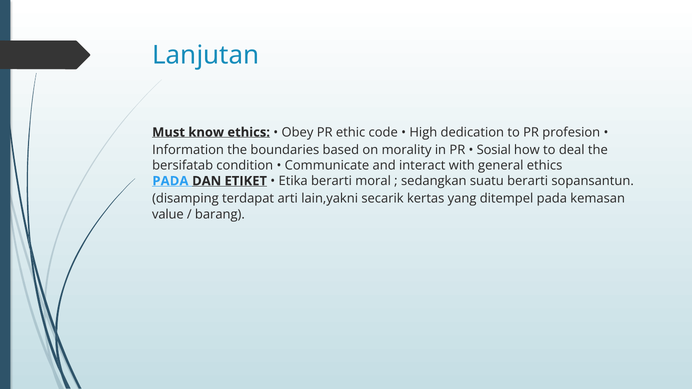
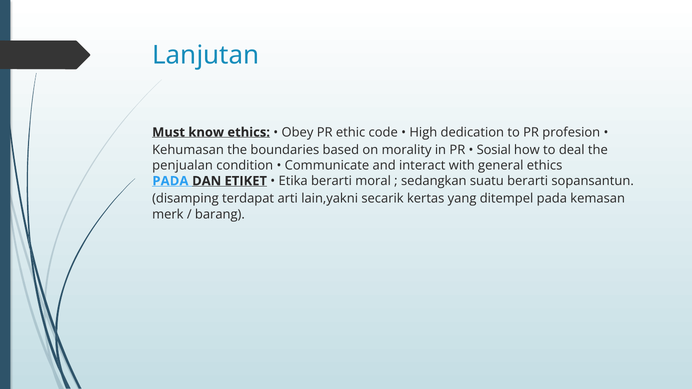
Information: Information -> Kehumasan
bersifatab: bersifatab -> penjualan
value: value -> merk
